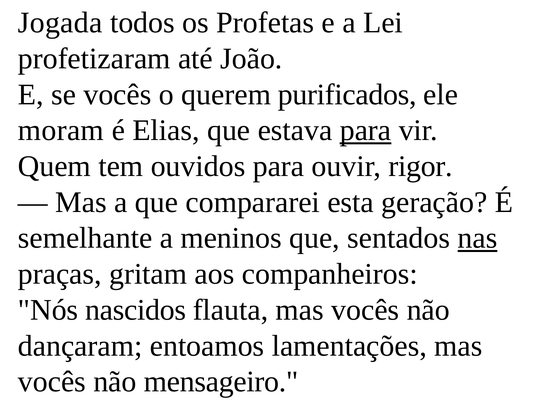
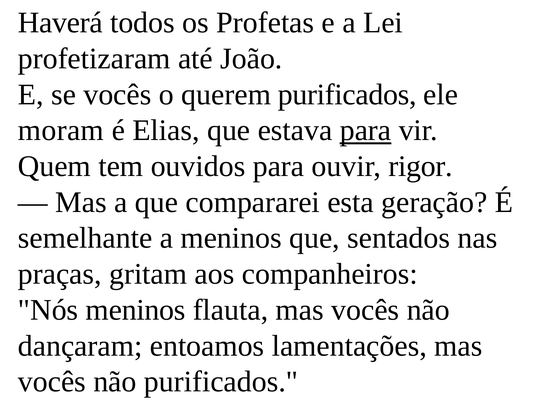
Jogada: Jogada -> Haverá
nas underline: present -> none
Nós nascidos: nascidos -> meninos
não mensageiro: mensageiro -> purificados
